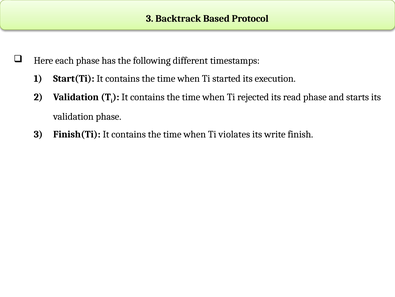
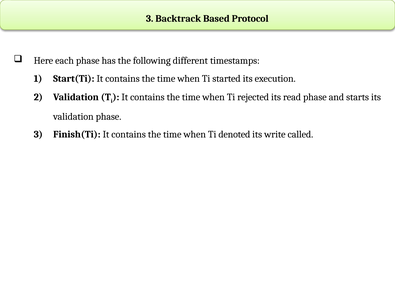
violates: violates -> denoted
finish: finish -> called
